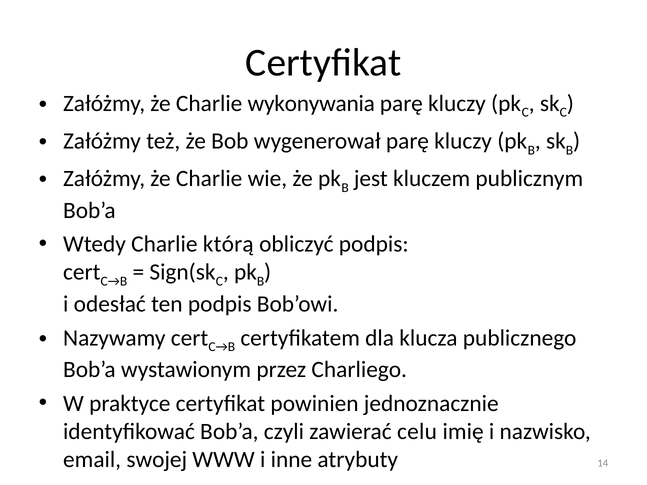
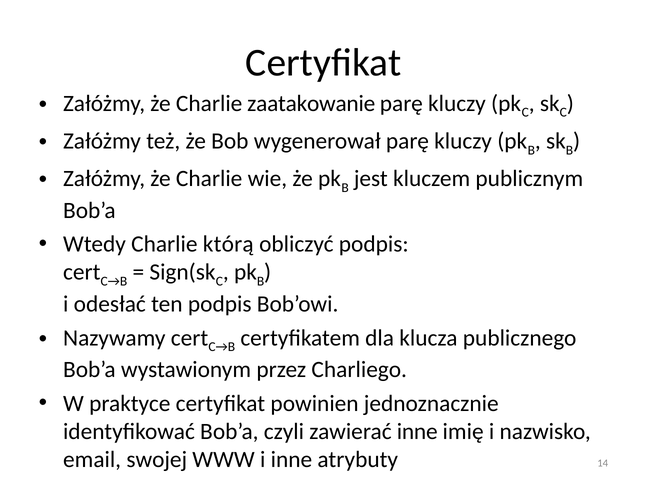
wykonywania: wykonywania -> zaatakowanie
zawierać celu: celu -> inne
